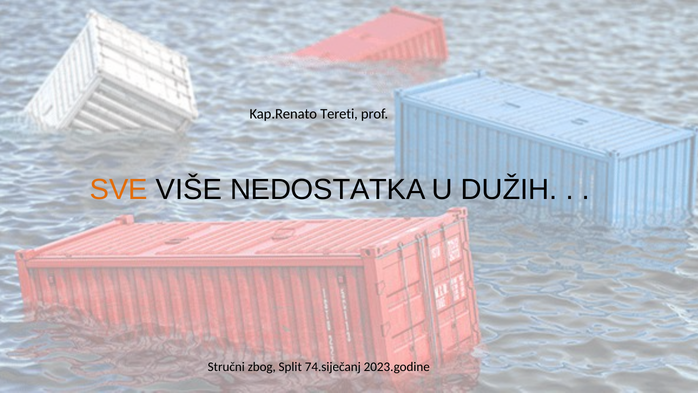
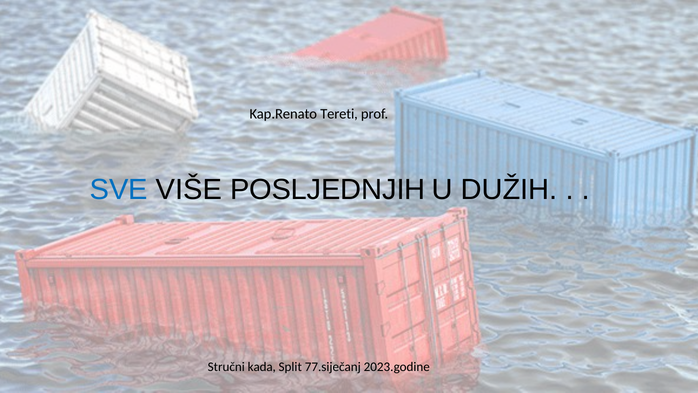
SVE colour: orange -> blue
NEDOSTATKA: NEDOSTATKA -> POSLJEDNJIH
zbog: zbog -> kada
74.siječanj: 74.siječanj -> 77.siječanj
